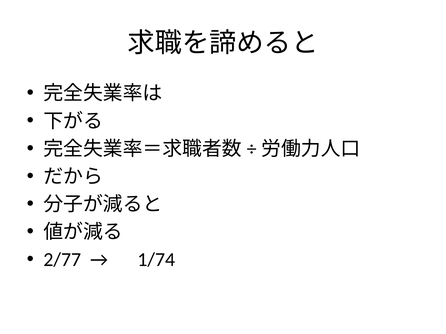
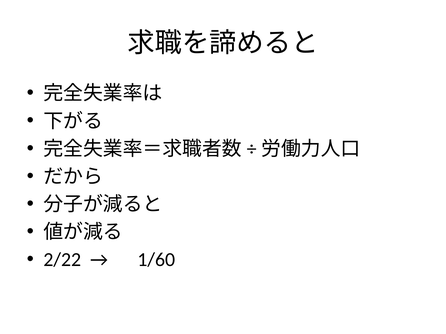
2/77: 2/77 -> 2/22
1/74: 1/74 -> 1/60
